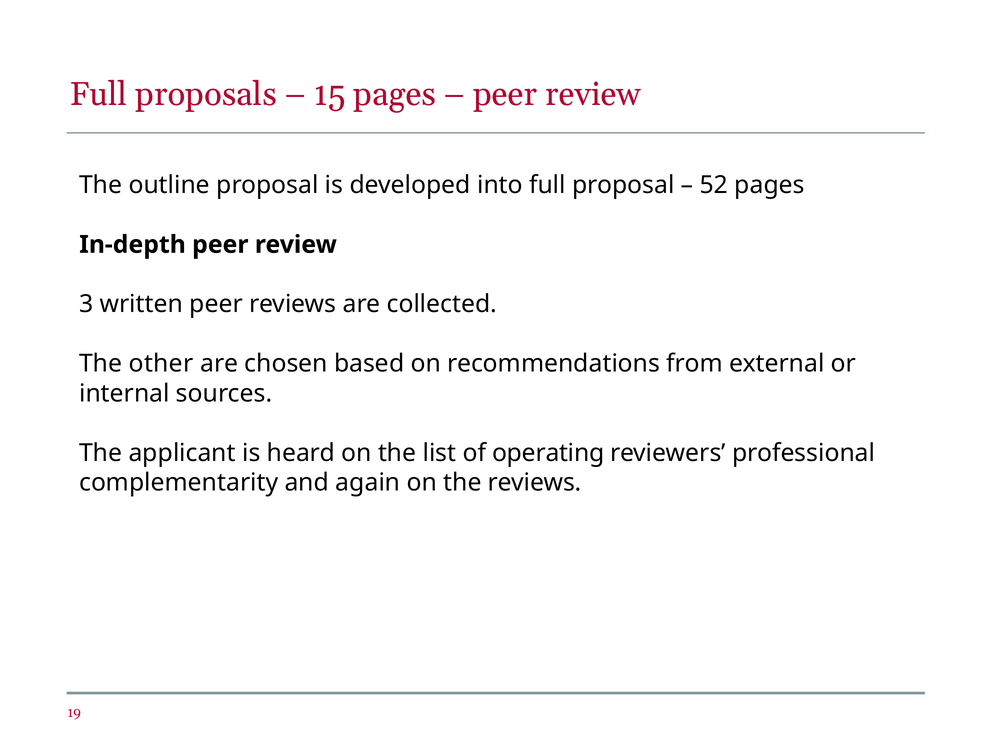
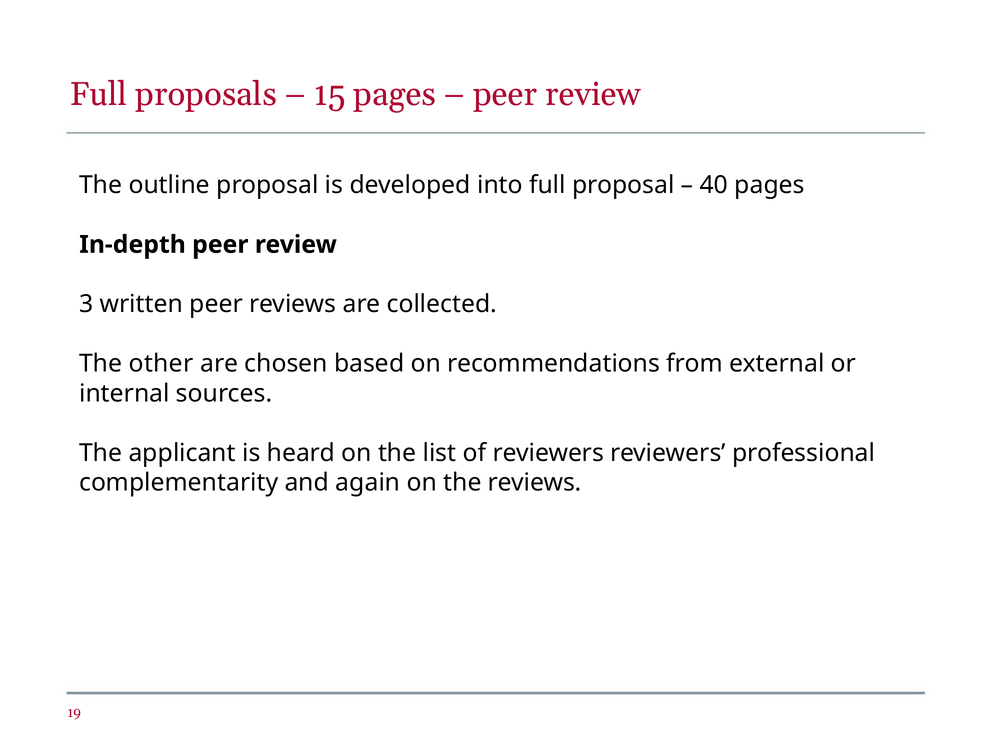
52: 52 -> 40
of operating: operating -> reviewers
